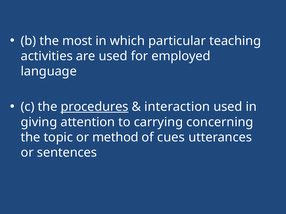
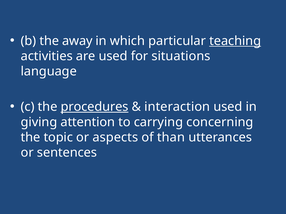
most: most -> away
teaching underline: none -> present
employed: employed -> situations
method: method -> aspects
cues: cues -> than
